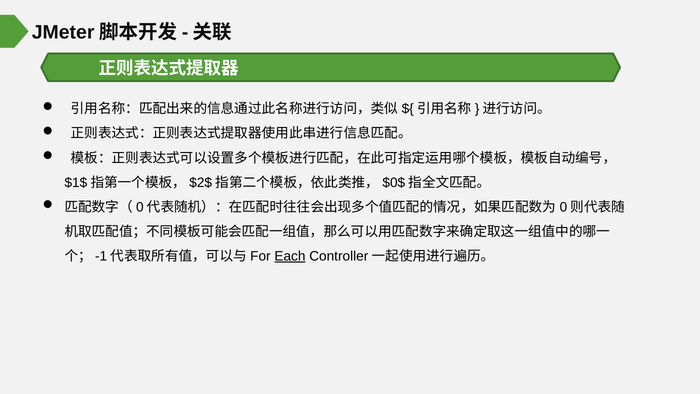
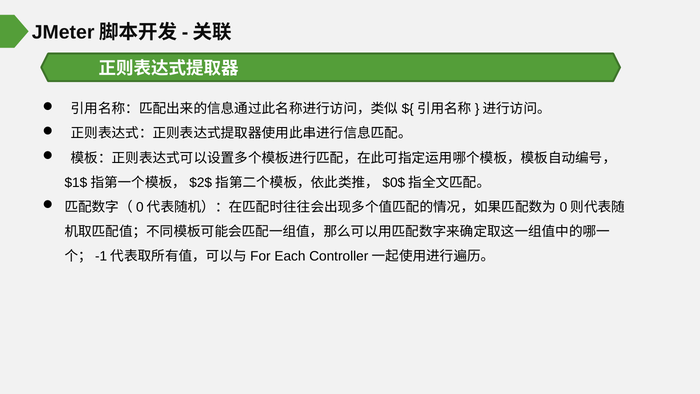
Each underline: present -> none
